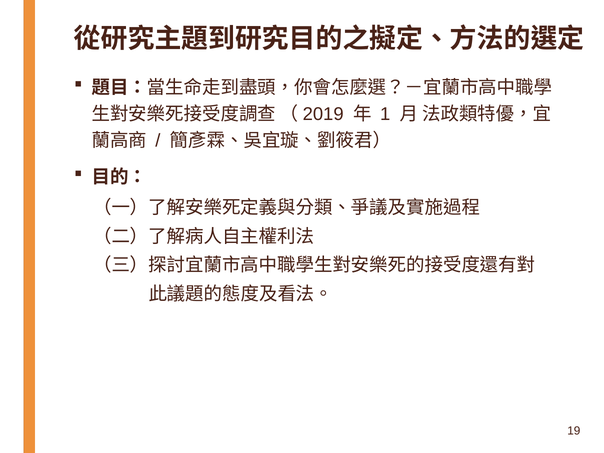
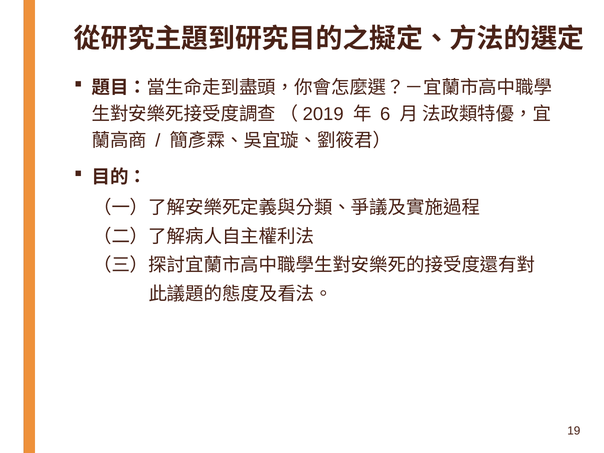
1: 1 -> 6
